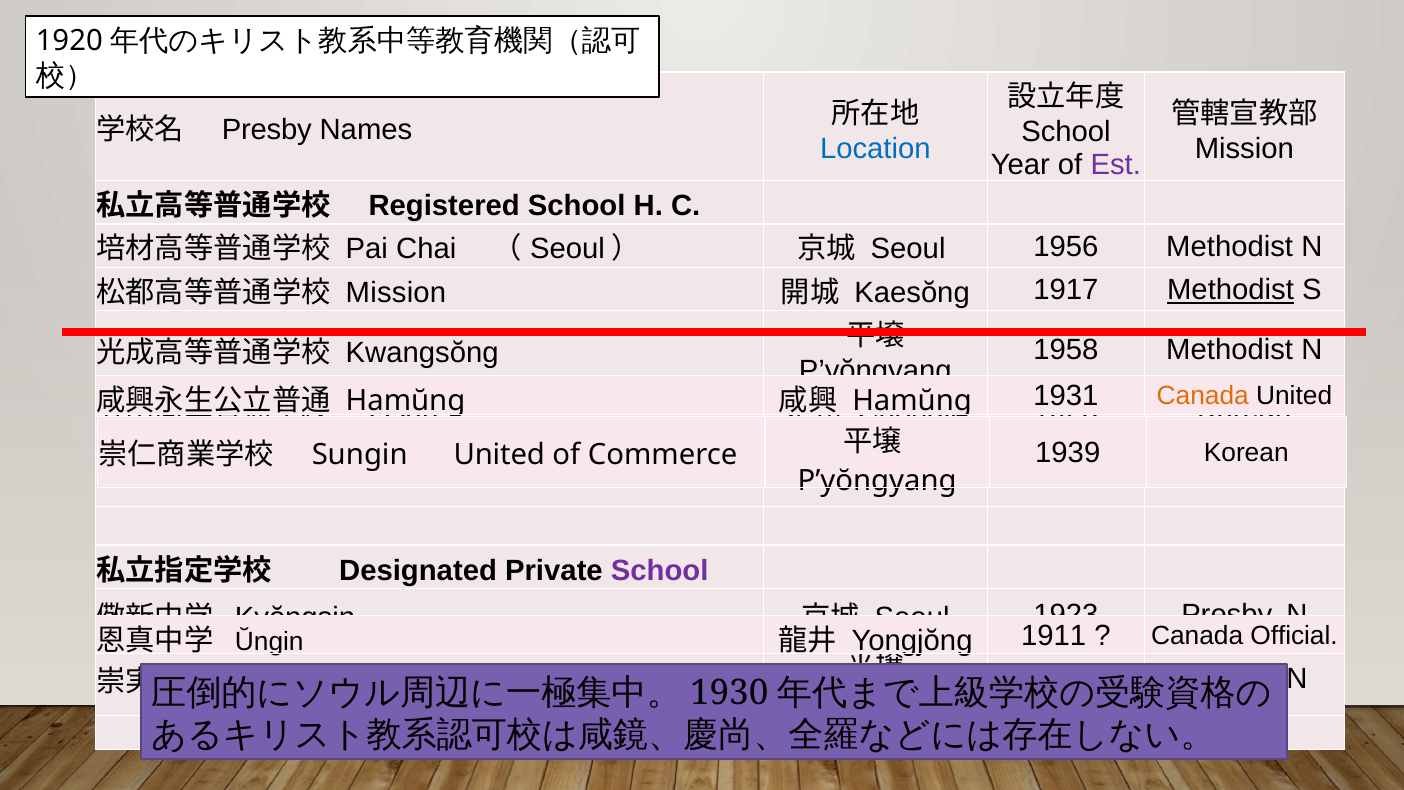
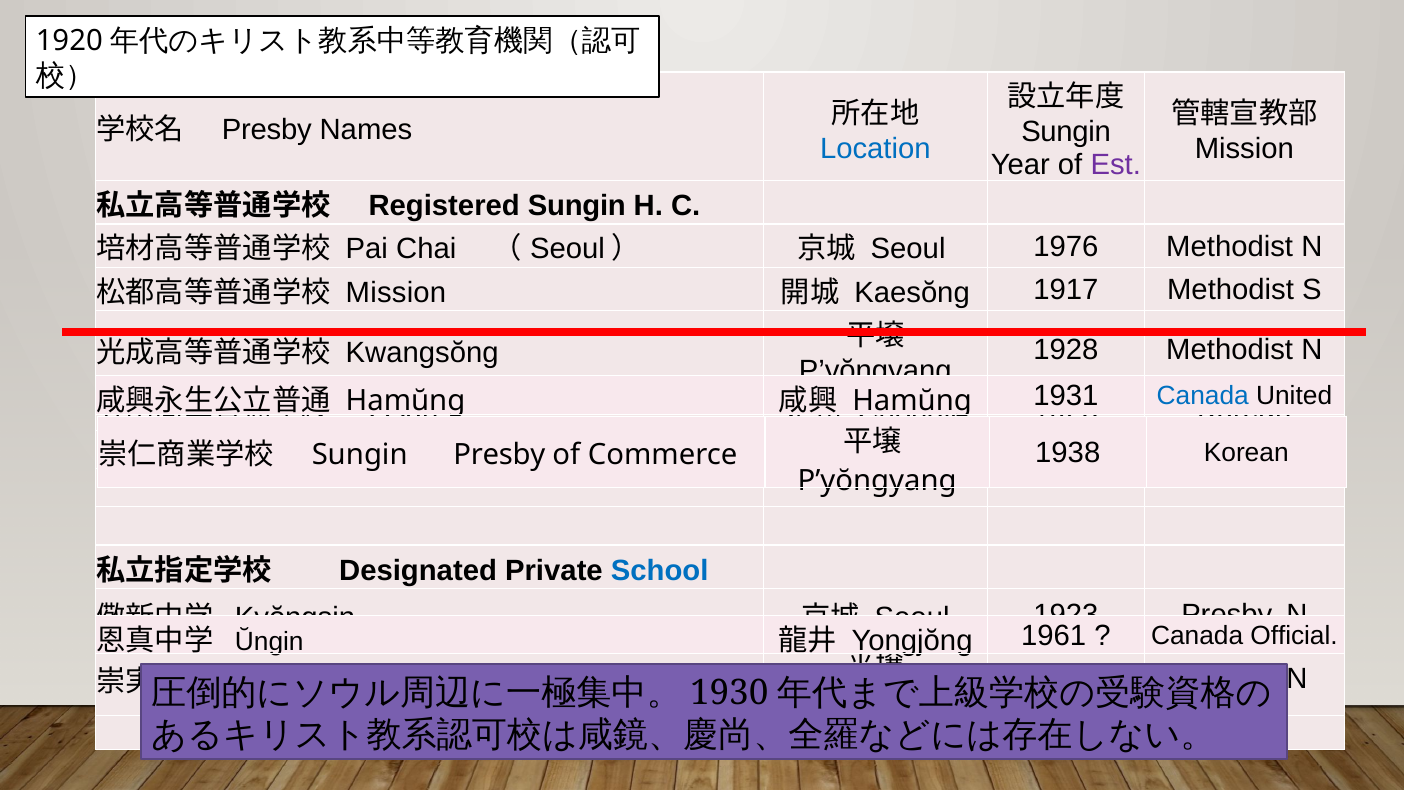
School at (1066, 132): School -> Sungin
Registered School: School -> Sungin
1956: 1956 -> 1976
Methodist at (1231, 290) underline: present -> none
1958 at (1066, 350): 1958 -> 1928
Canada at (1203, 396) colour: orange -> blue
1939: 1939 -> 1938
Sungin United: United -> Presby
School at (660, 570) colour: purple -> blue
1911: 1911 -> 1961
